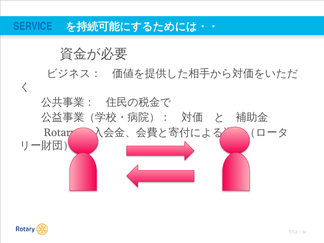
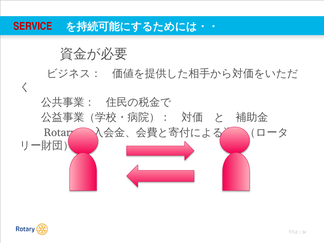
SERVICE colour: blue -> red
